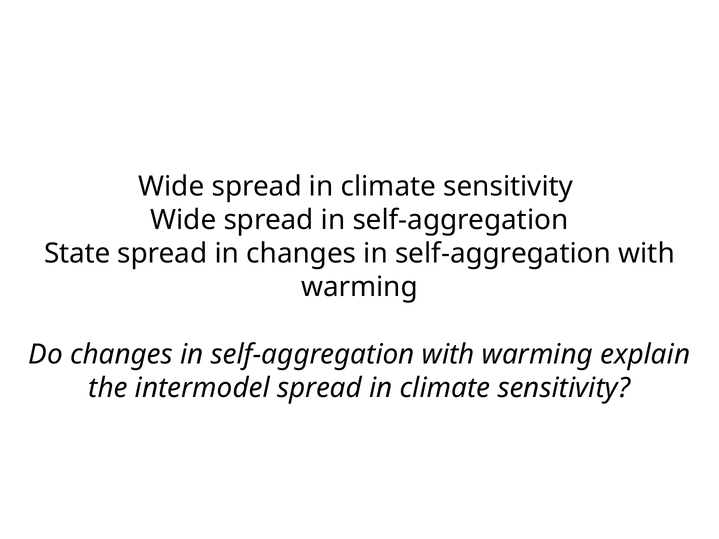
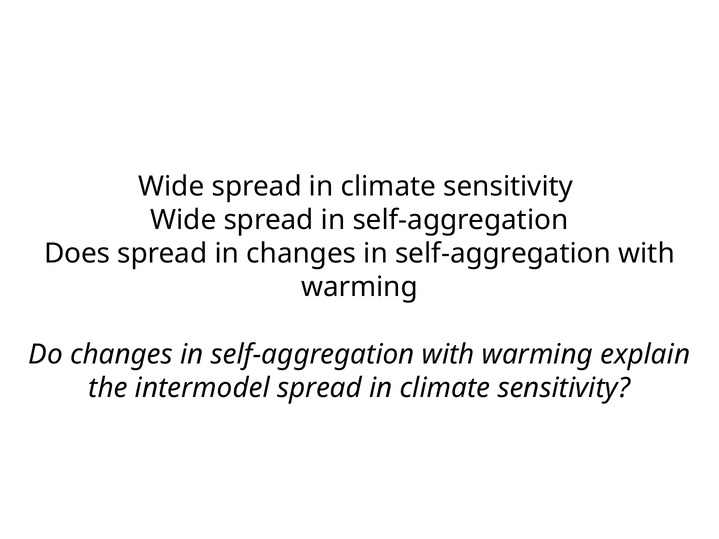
State: State -> Does
